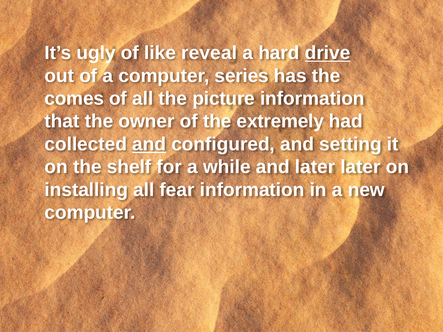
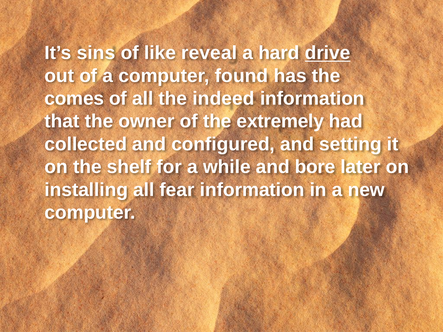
ugly: ugly -> sins
series: series -> found
picture: picture -> indeed
and at (149, 144) underline: present -> none
and later: later -> bore
